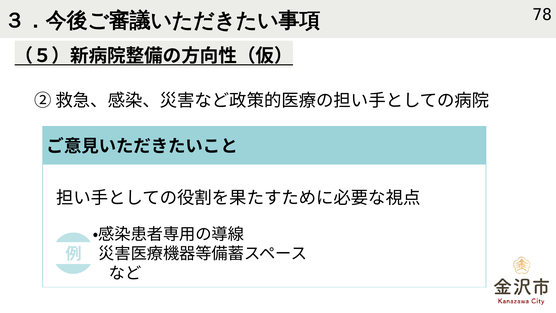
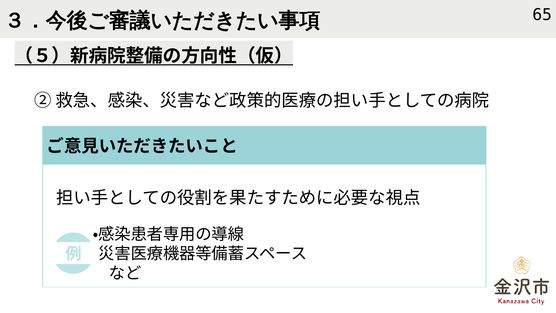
78: 78 -> 65
